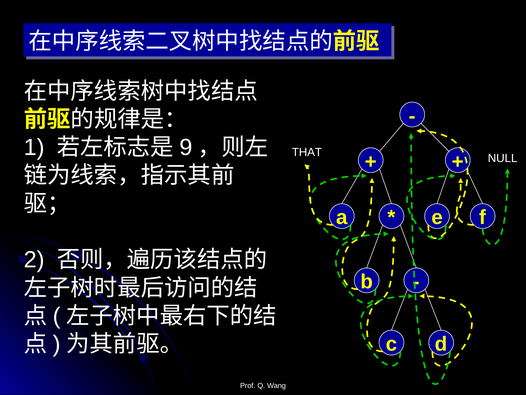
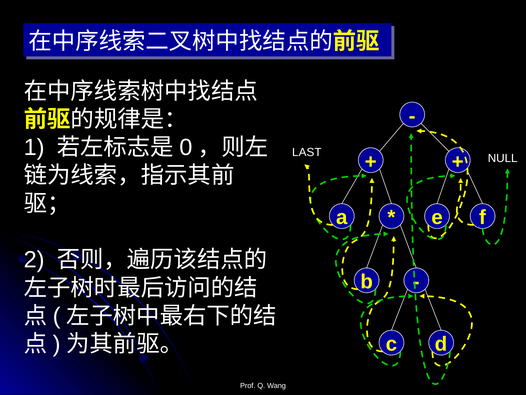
9: 9 -> 0
THAT: THAT -> LAST
